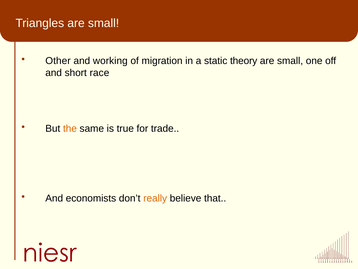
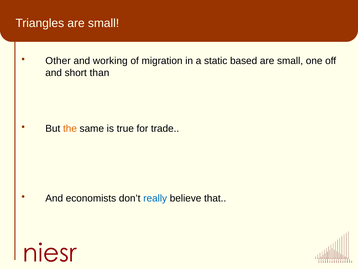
theory: theory -> based
race: race -> than
really colour: orange -> blue
